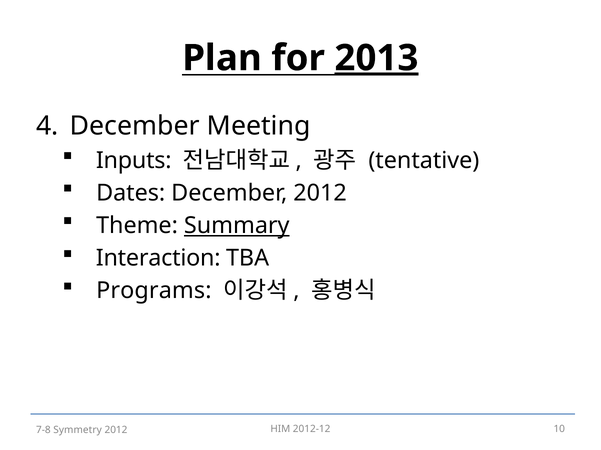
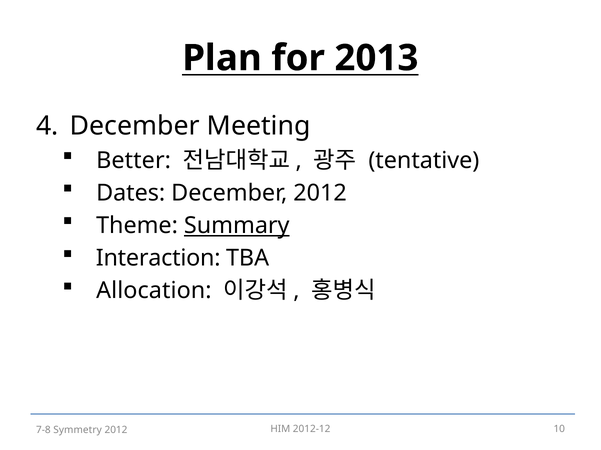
2013 underline: present -> none
Inputs: Inputs -> Better
Programs: Programs -> Allocation
